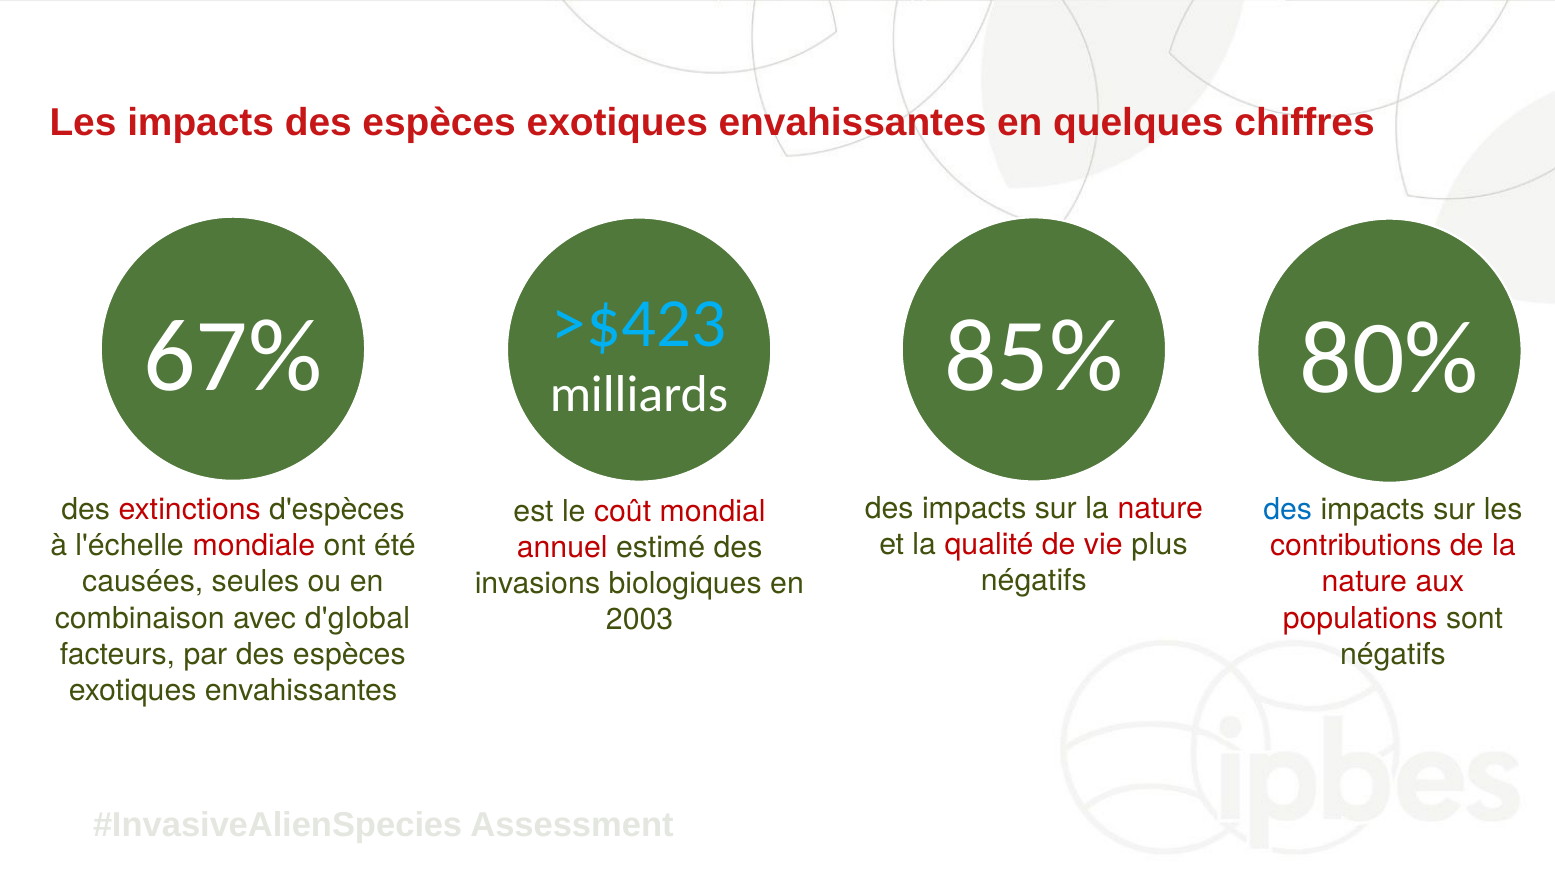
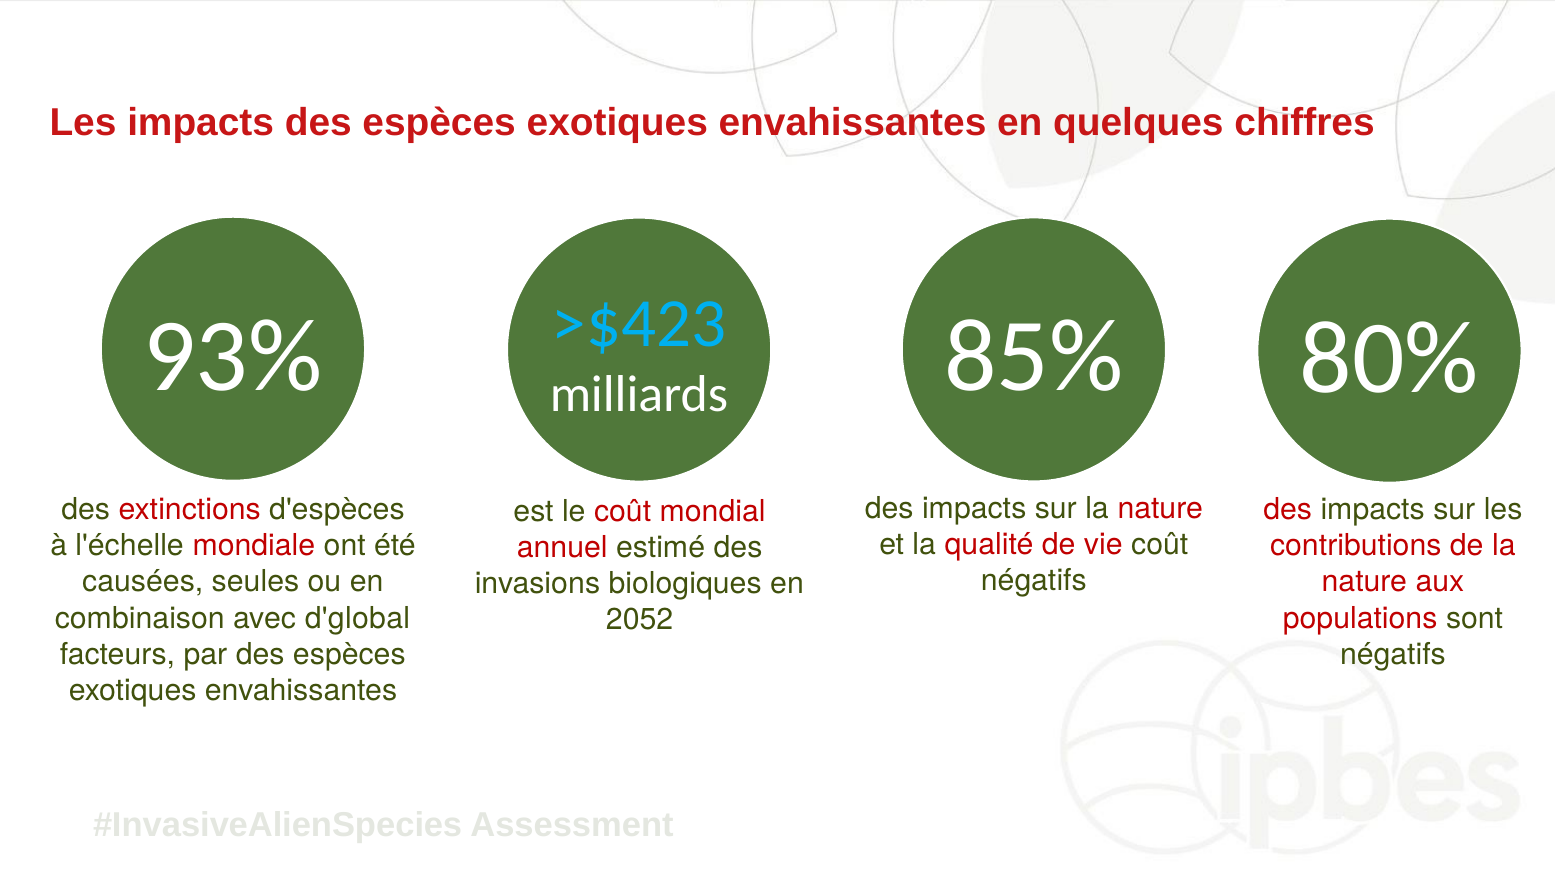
67%: 67% -> 93%
des at (1288, 510) colour: blue -> red
vie plus: plus -> coût
2003: 2003 -> 2052
